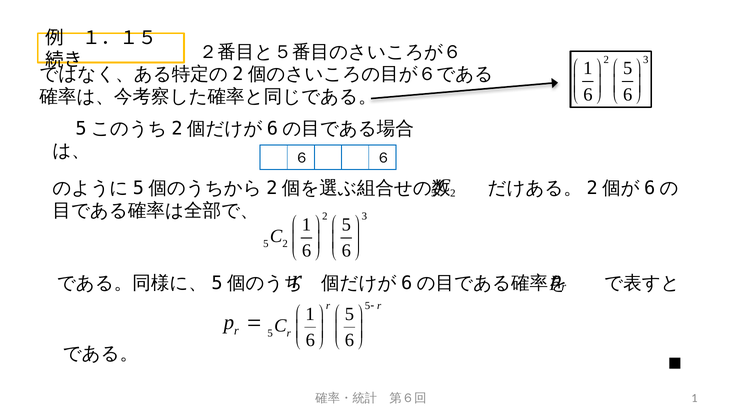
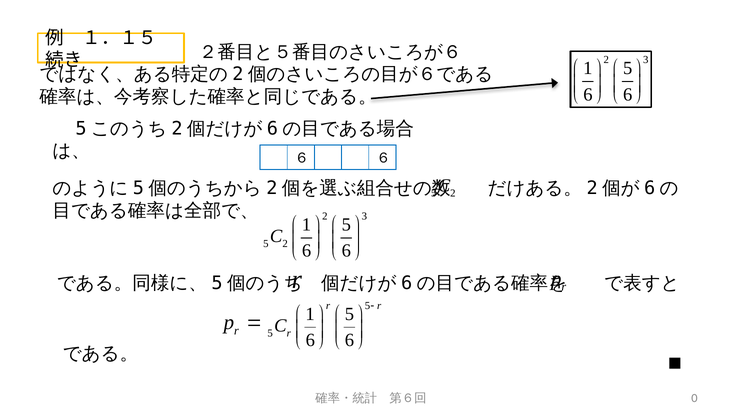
1 at (694, 399): 1 -> 0
